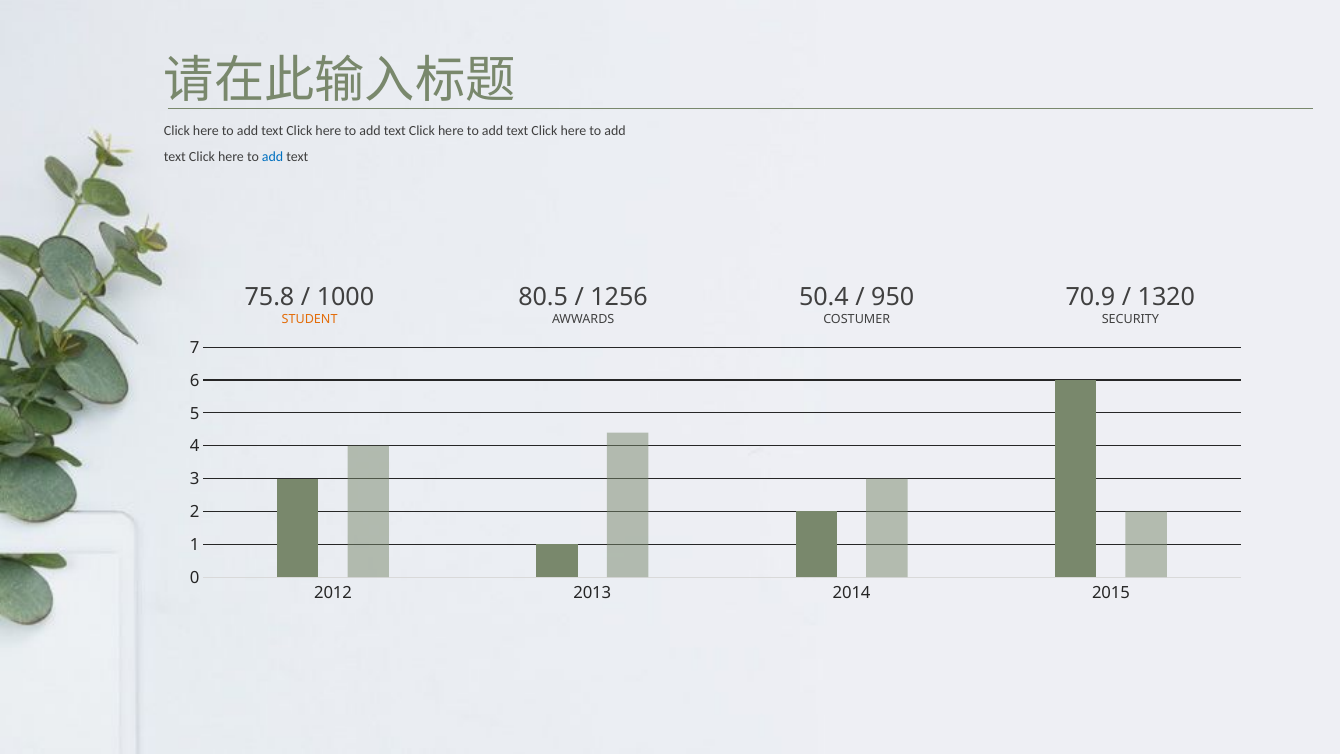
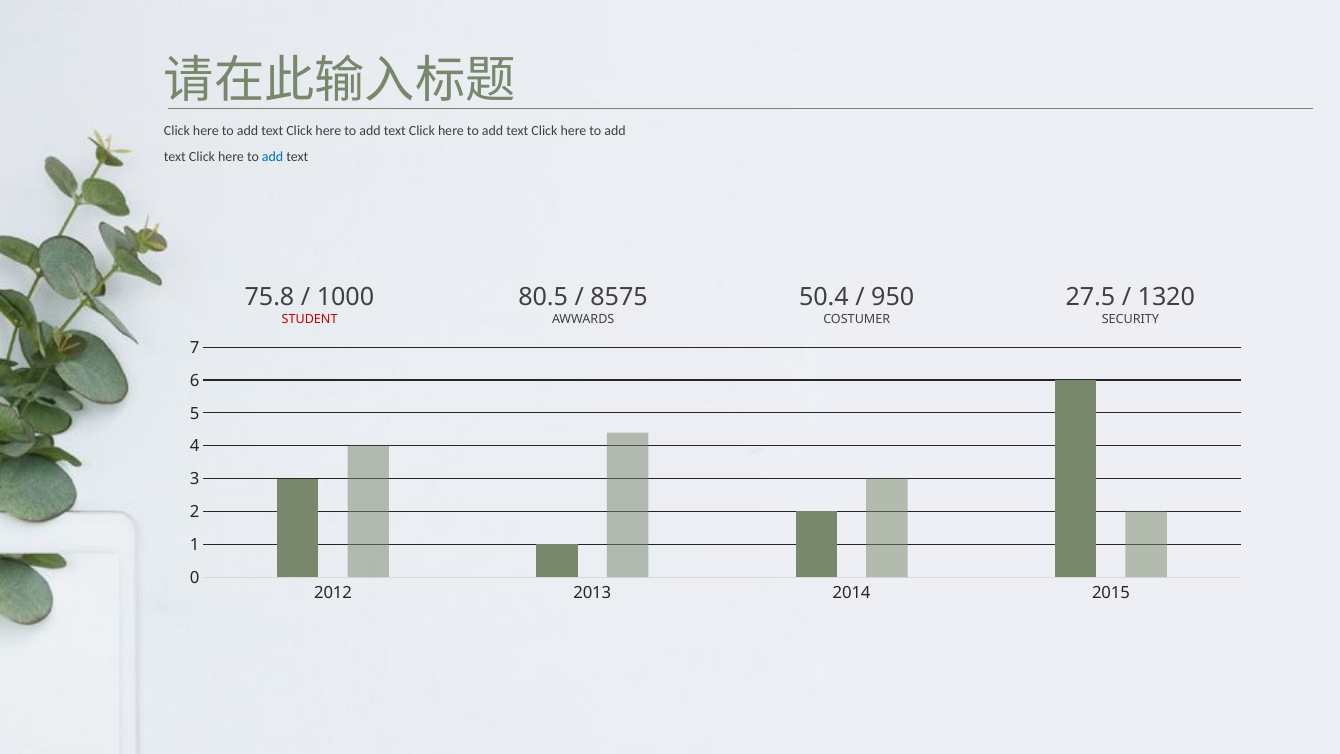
1256: 1256 -> 8575
70.9: 70.9 -> 27.5
STUDENT colour: orange -> red
